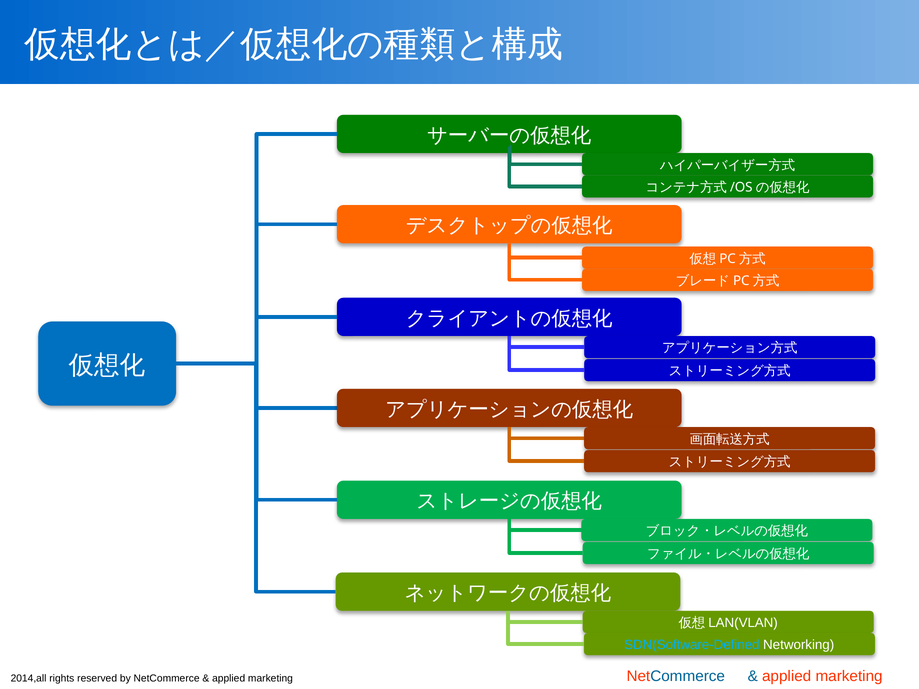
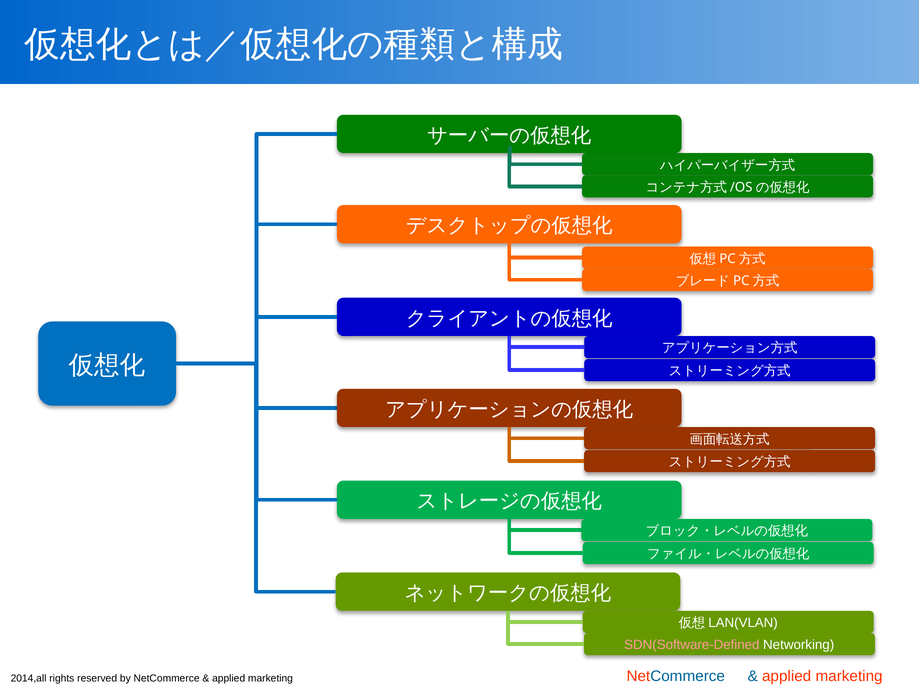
SDN(Software-Defined colour: light blue -> pink
